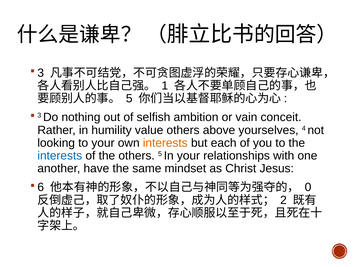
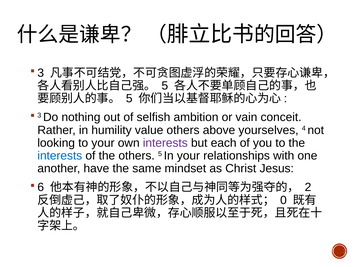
1 at (165, 86): 1 -> 5
interests at (165, 143) colour: orange -> purple
0: 0 -> 2
2: 2 -> 0
